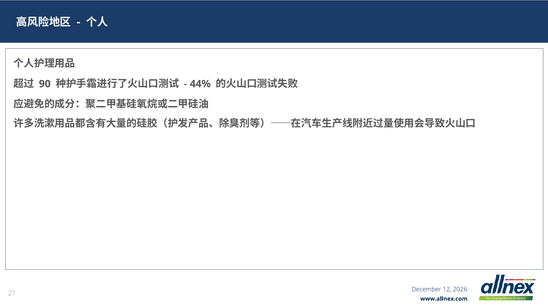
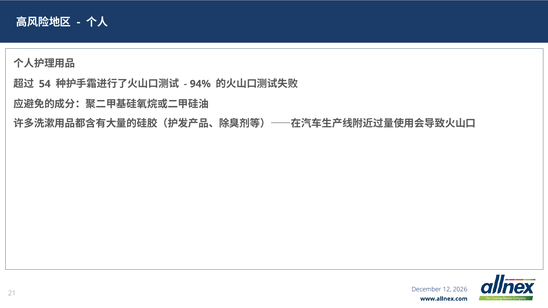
90: 90 -> 54
44%: 44% -> 94%
